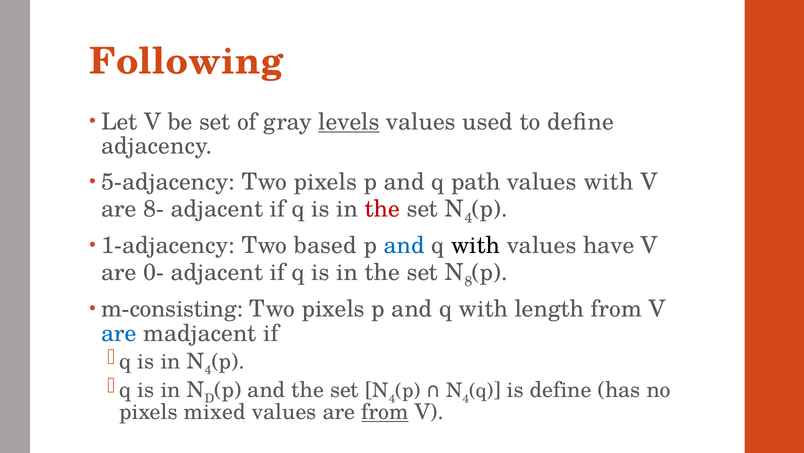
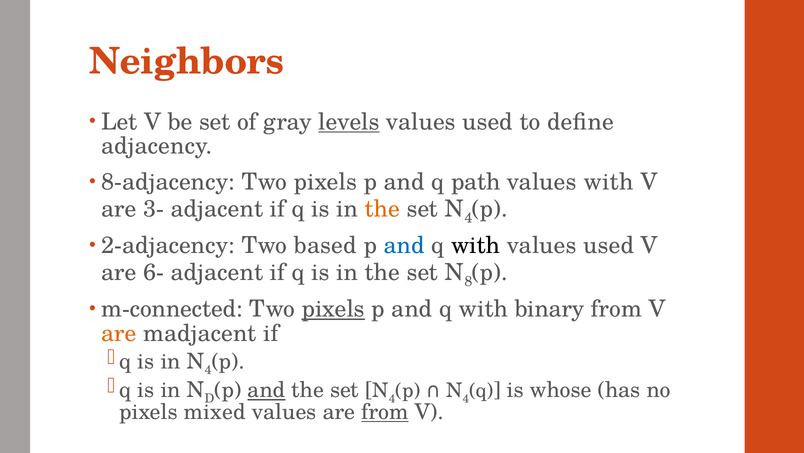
Following: Following -> Neighbors
5-adjacency: 5-adjacency -> 8-adjacency
8-: 8- -> 3-
the at (382, 209) colour: red -> orange
1-adjacency: 1-adjacency -> 2-adjacency
have at (609, 245): have -> used
0-: 0- -> 6-
m-consisting: m-consisting -> m-connected
pixels at (333, 309) underline: none -> present
length: length -> binary
are at (119, 333) colour: blue -> orange
and at (266, 390) underline: none -> present
is define: define -> whose
